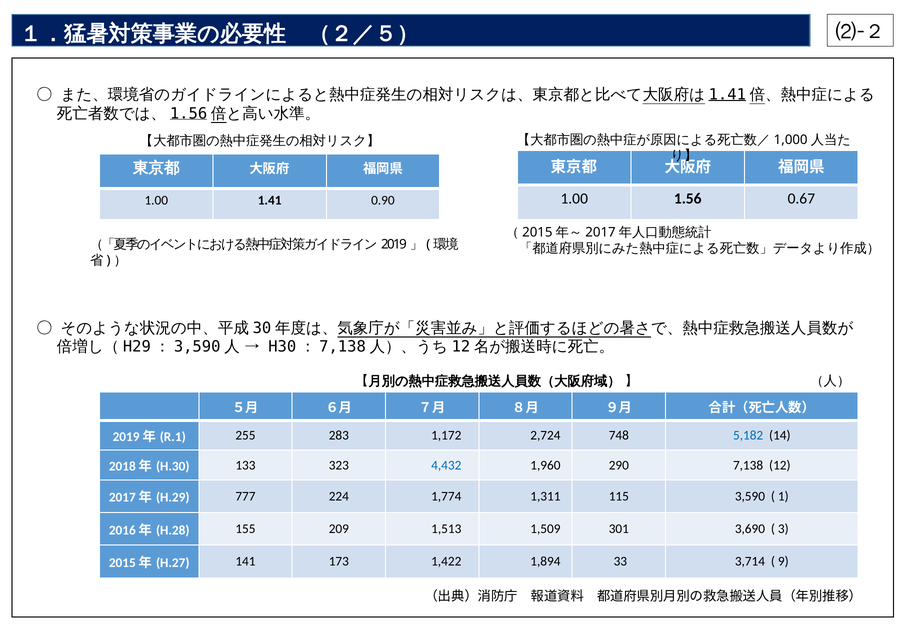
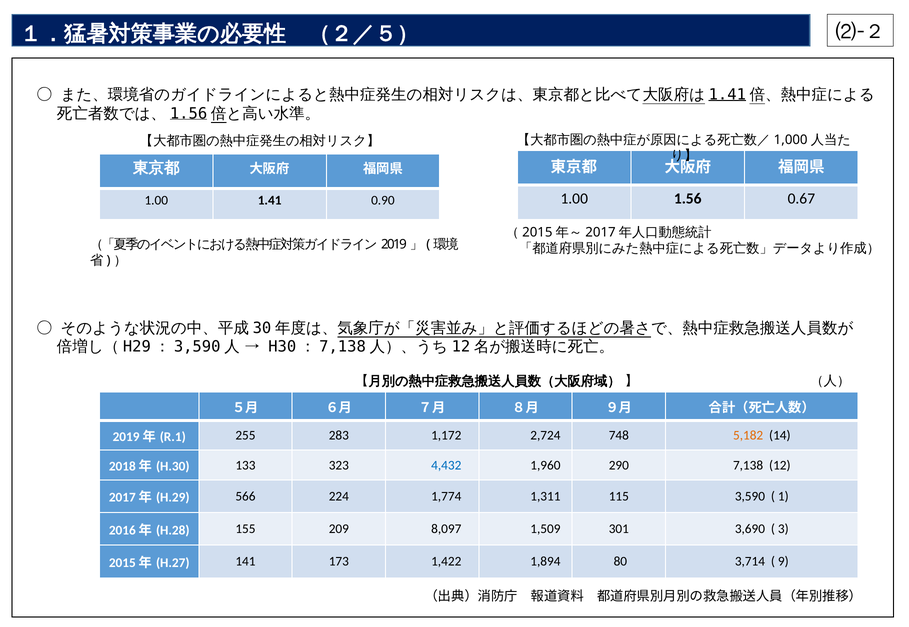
5,182 colour: blue -> orange
777: 777 -> 566
1,513: 1,513 -> 8,097
33: 33 -> 80
